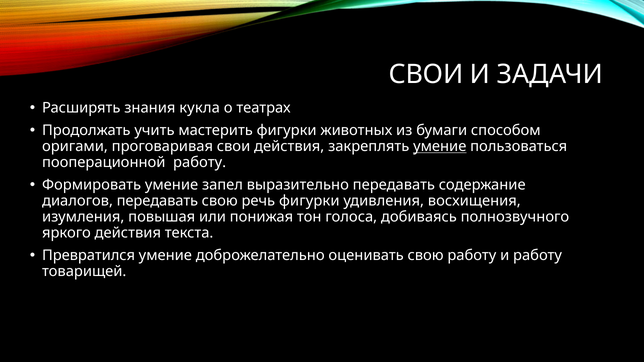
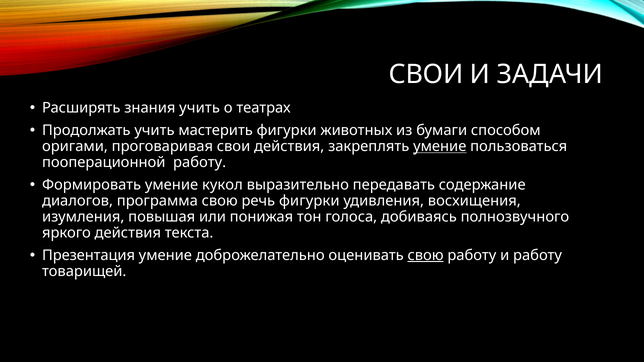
знания кукла: кукла -> учить
запел: запел -> кукол
диалогов передавать: передавать -> программа
Превратился: Превратился -> Презентация
свою at (426, 255) underline: none -> present
